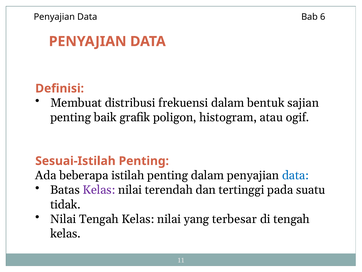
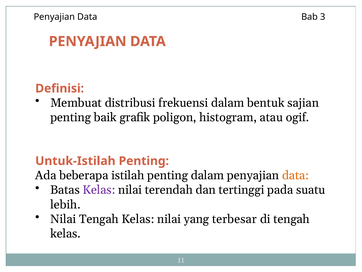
6: 6 -> 3
Sesuai-Istilah: Sesuai-Istilah -> Untuk-Istilah
data at (296, 175) colour: blue -> orange
tidak: tidak -> lebih
